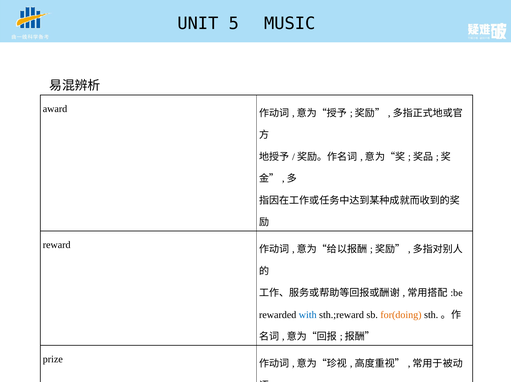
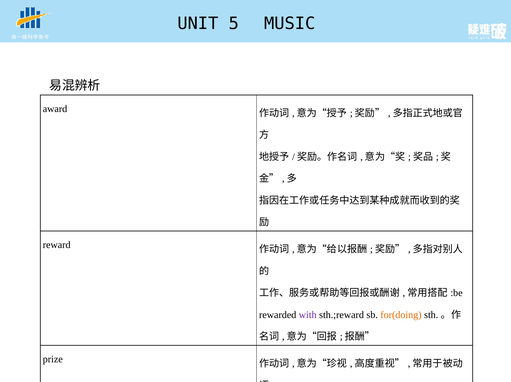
with colour: blue -> purple
